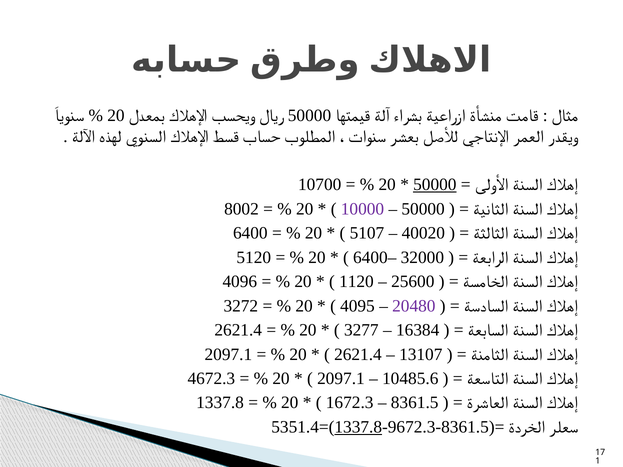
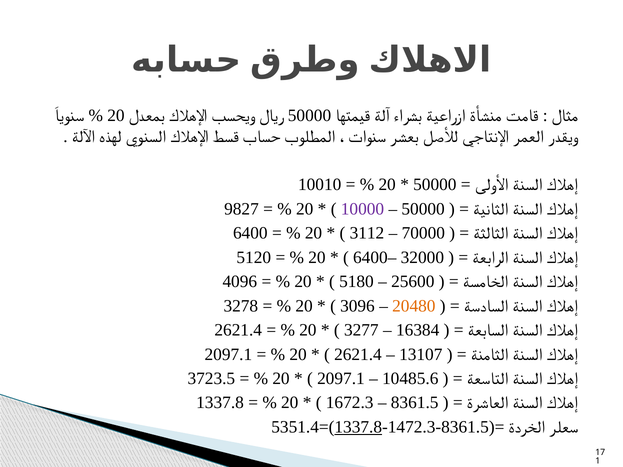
10700: 10700 -> 10010
50000 at (435, 185) underline: present -> none
8002: 8002 -> 9827
5107: 5107 -> 3112
40020: 40020 -> 70000
1120: 1120 -> 5180
3272: 3272 -> 3278
4095: 4095 -> 3096
20480 colour: purple -> orange
4672.3: 4672.3 -> 3723.5
9672.3: 9672.3 -> 1472.3
